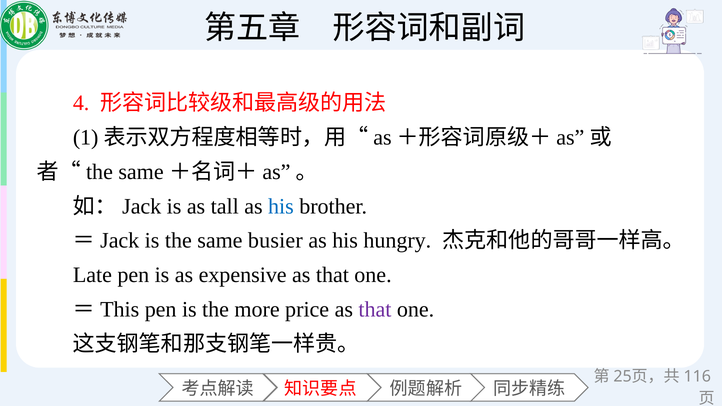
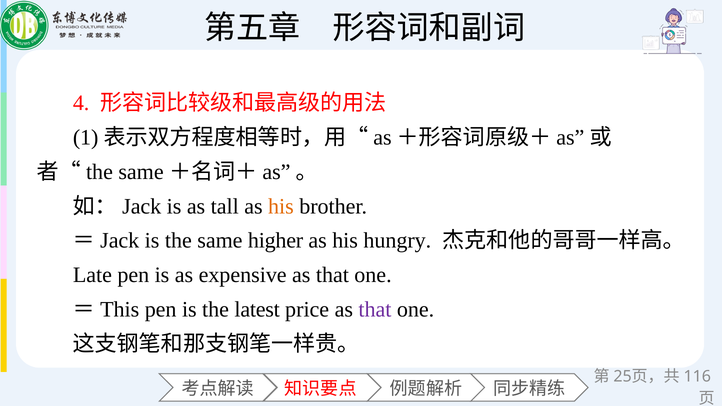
his at (281, 206) colour: blue -> orange
busier: busier -> higher
more: more -> latest
